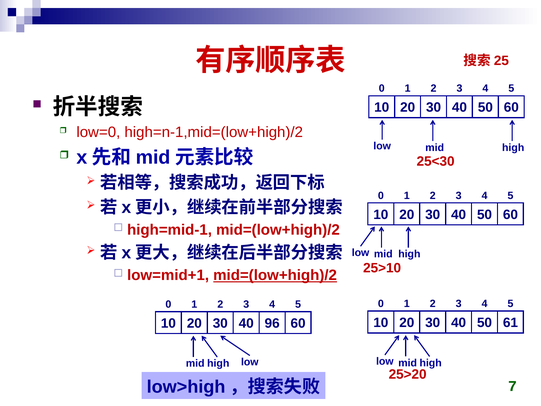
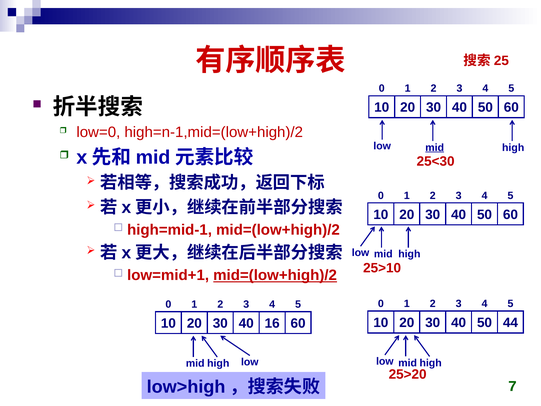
mid at (435, 147) underline: none -> present
61: 61 -> 44
96: 96 -> 16
